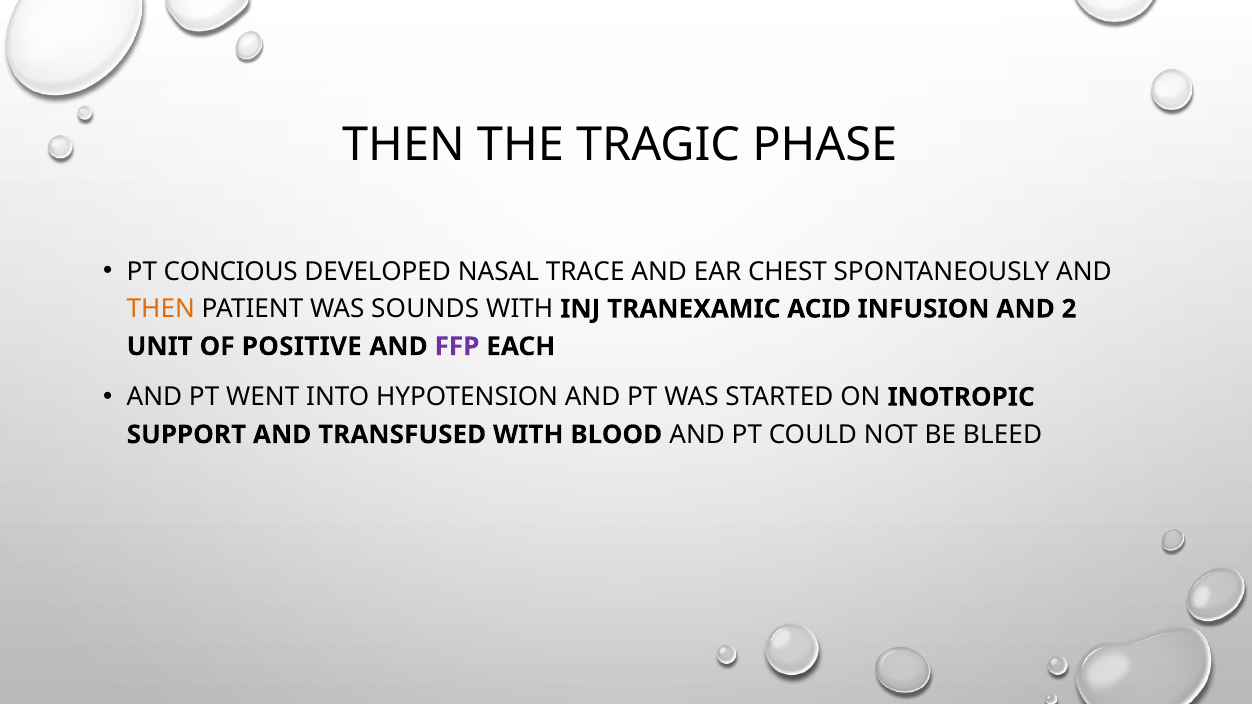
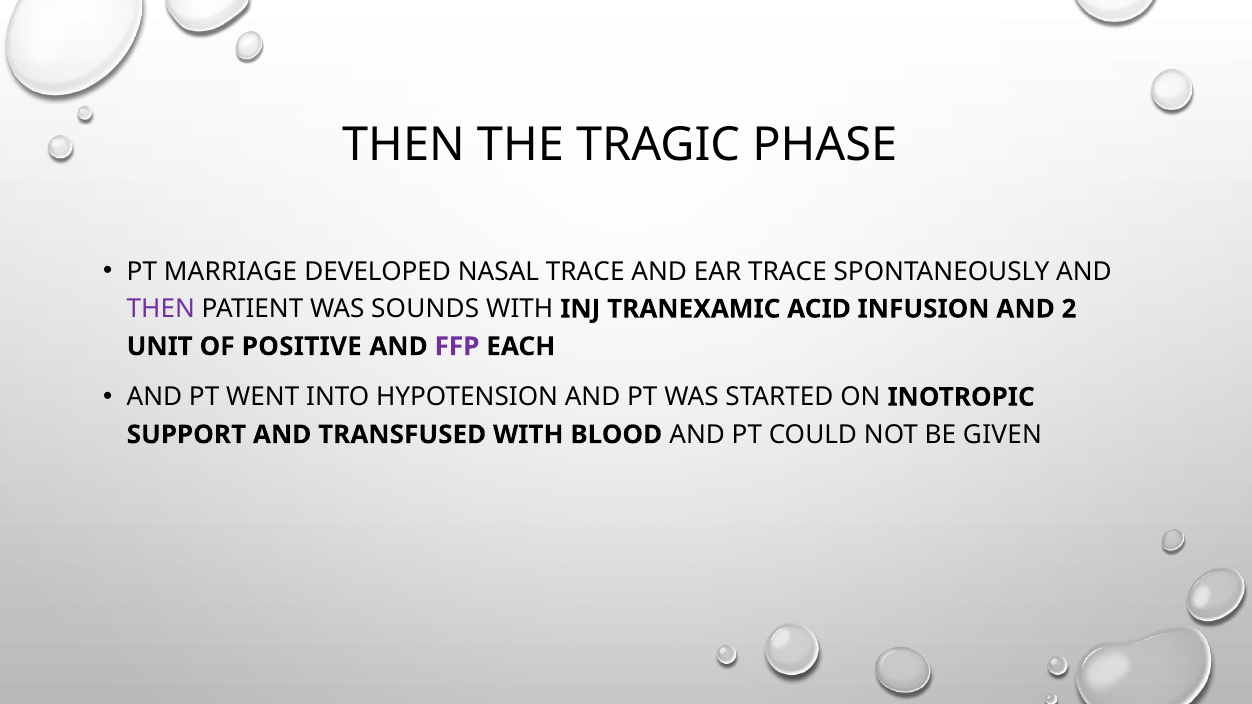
CONCIOUS: CONCIOUS -> MARRIAGE
EAR CHEST: CHEST -> TRACE
THEN at (161, 309) colour: orange -> purple
BLEED: BLEED -> GIVEN
